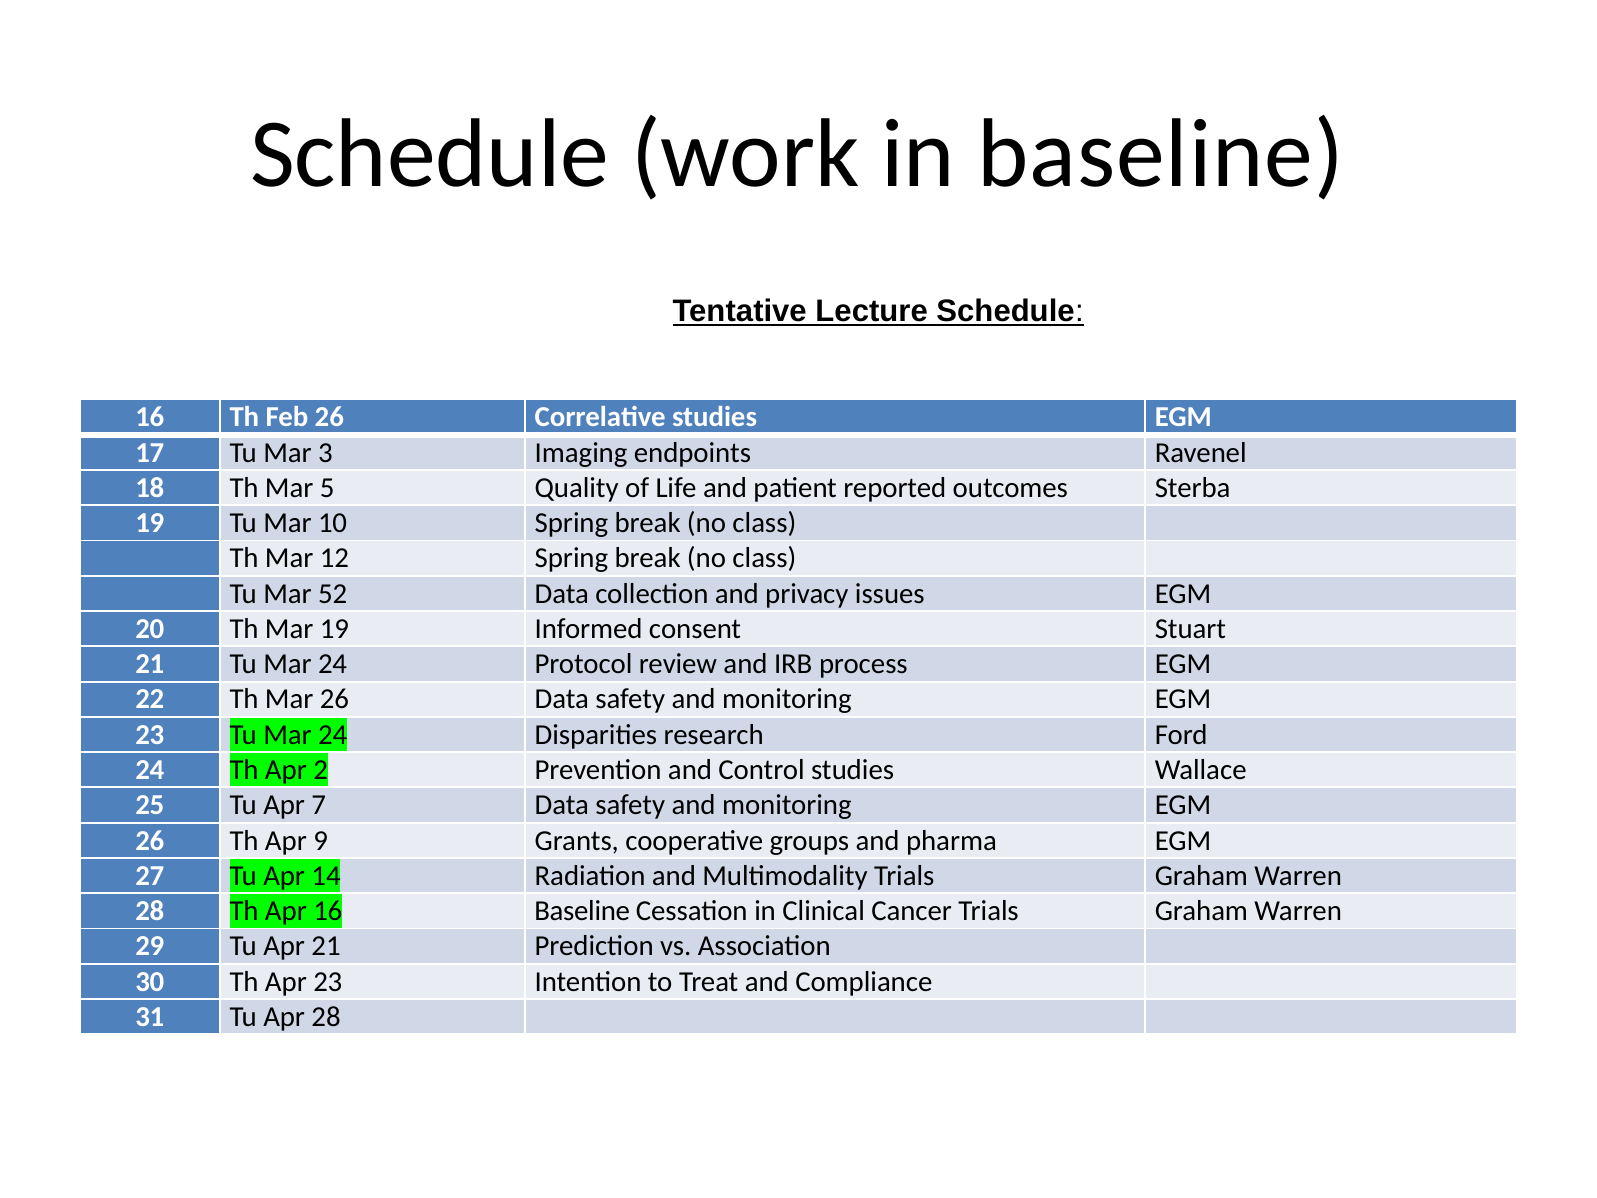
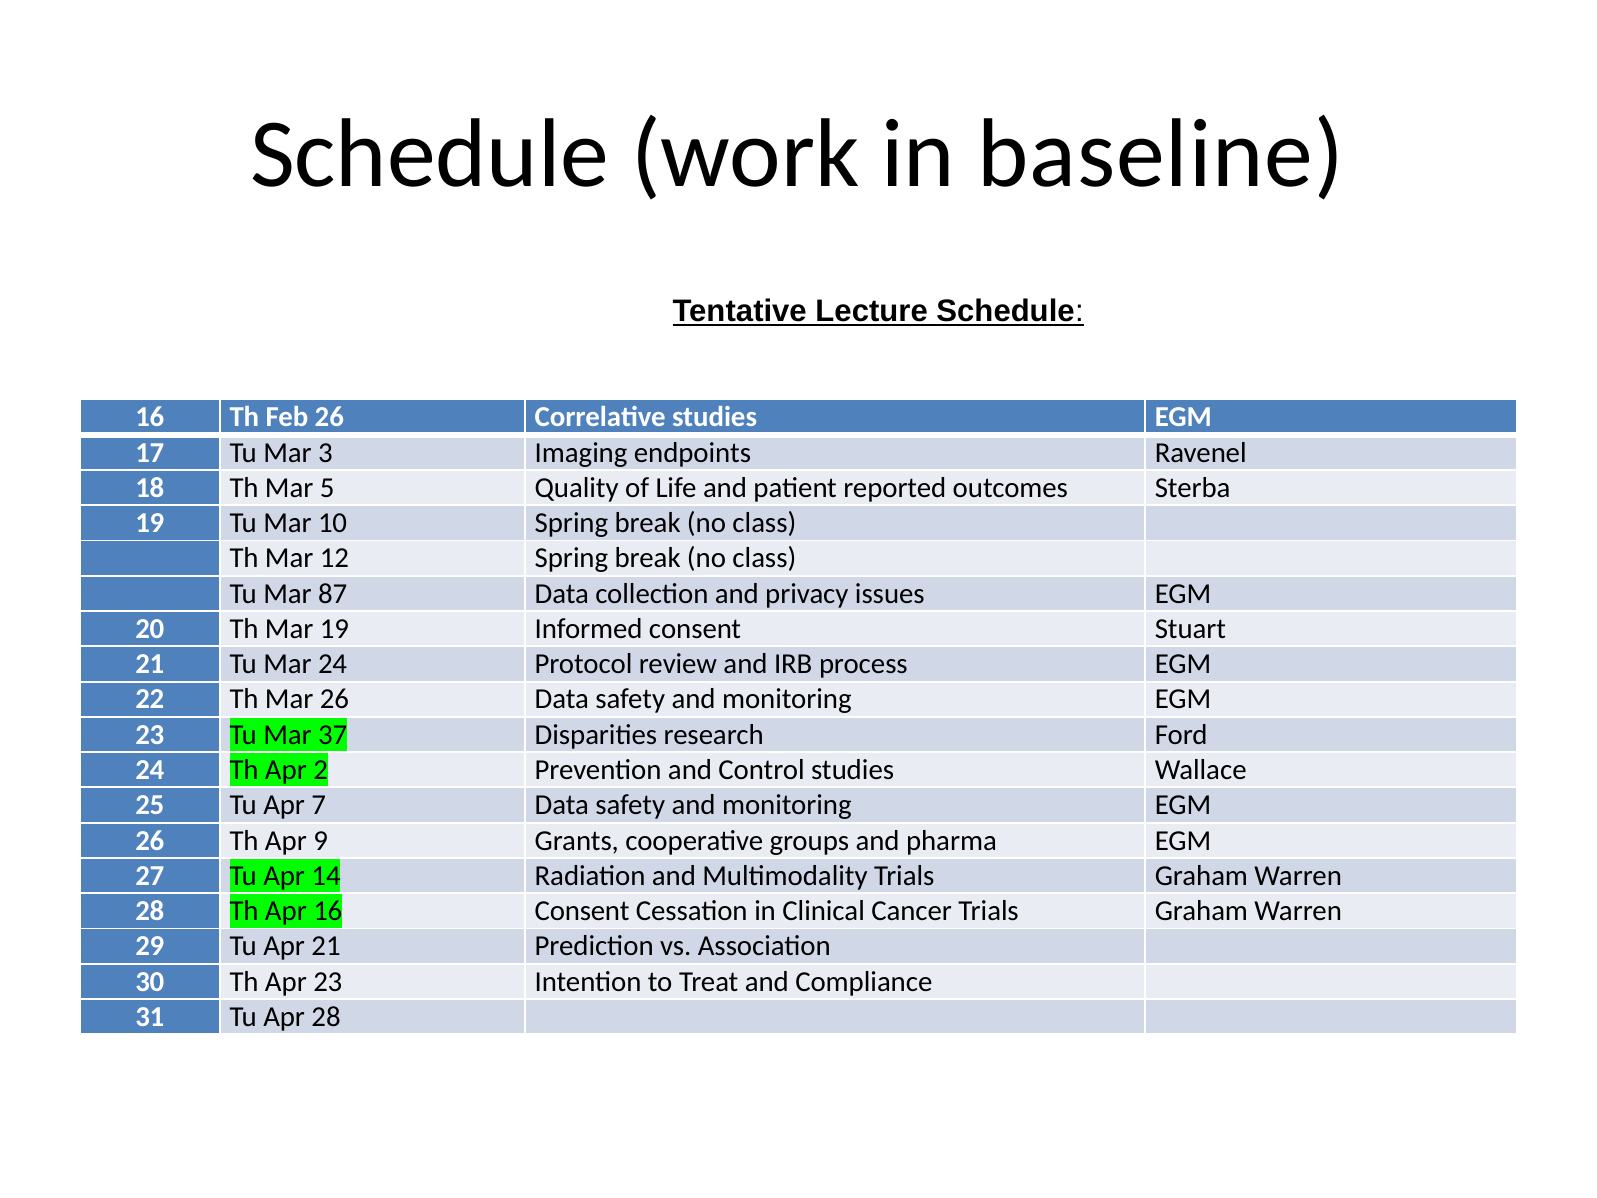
52: 52 -> 87
23 Tu Mar 24: 24 -> 37
16 Baseline: Baseline -> Consent
